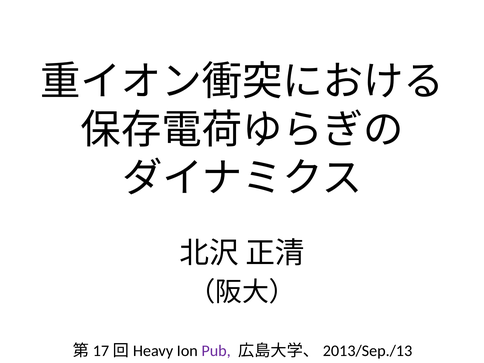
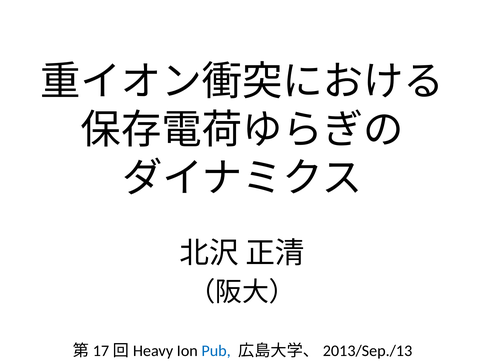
Pub colour: purple -> blue
